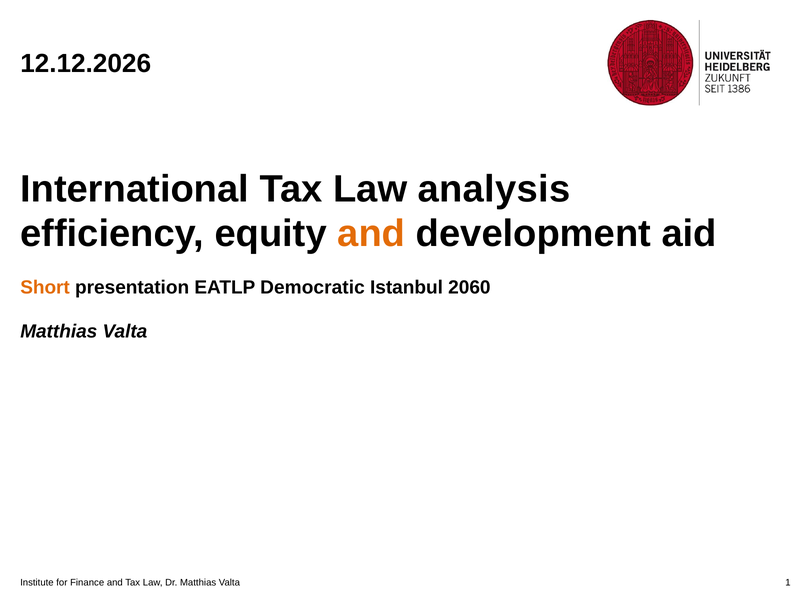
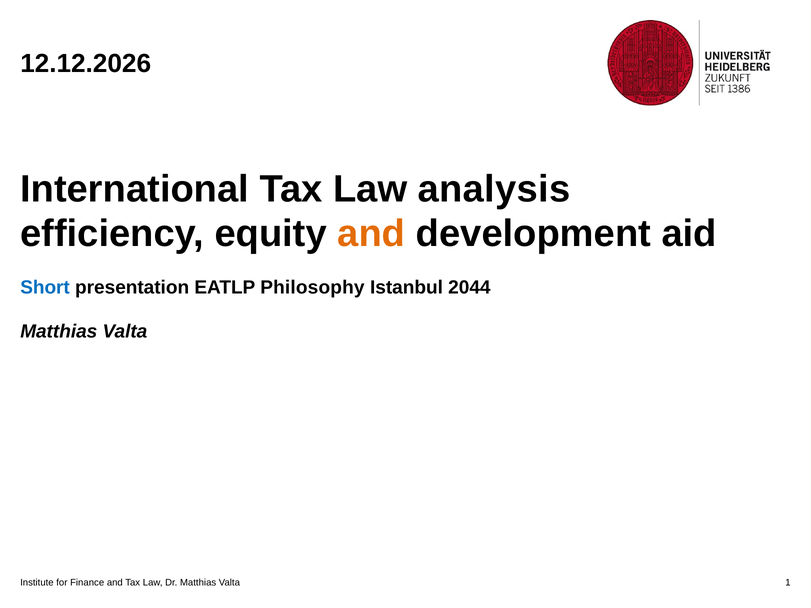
Short colour: orange -> blue
Democratic: Democratic -> Philosophy
2060: 2060 -> 2044
